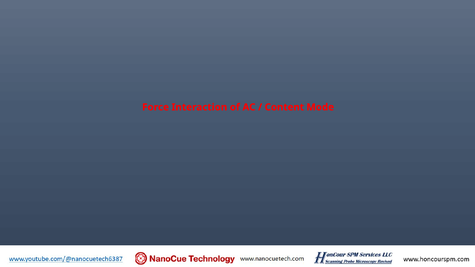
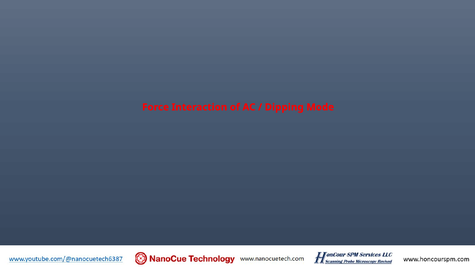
Content: Content -> Dipping
